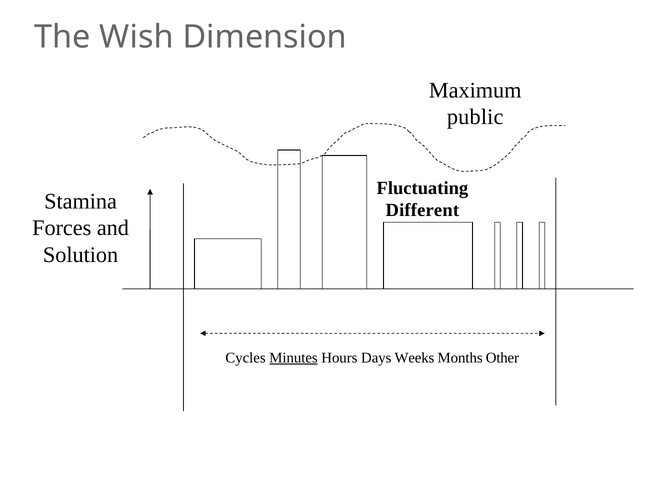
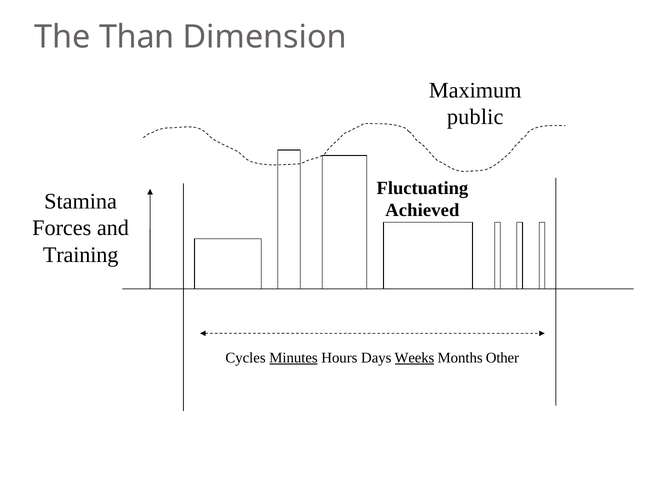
Wish: Wish -> Than
Different: Different -> Achieved
Solution: Solution -> Training
Weeks underline: none -> present
